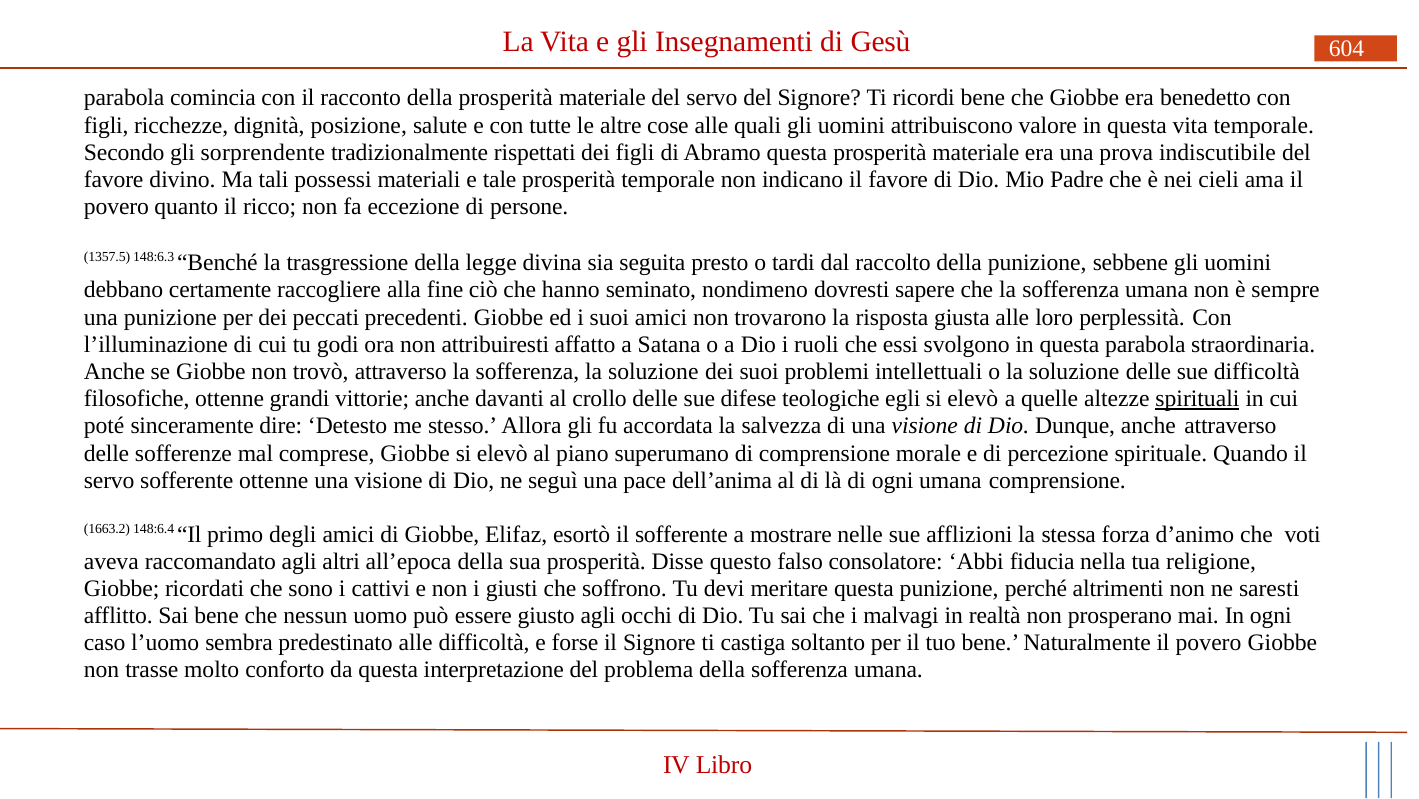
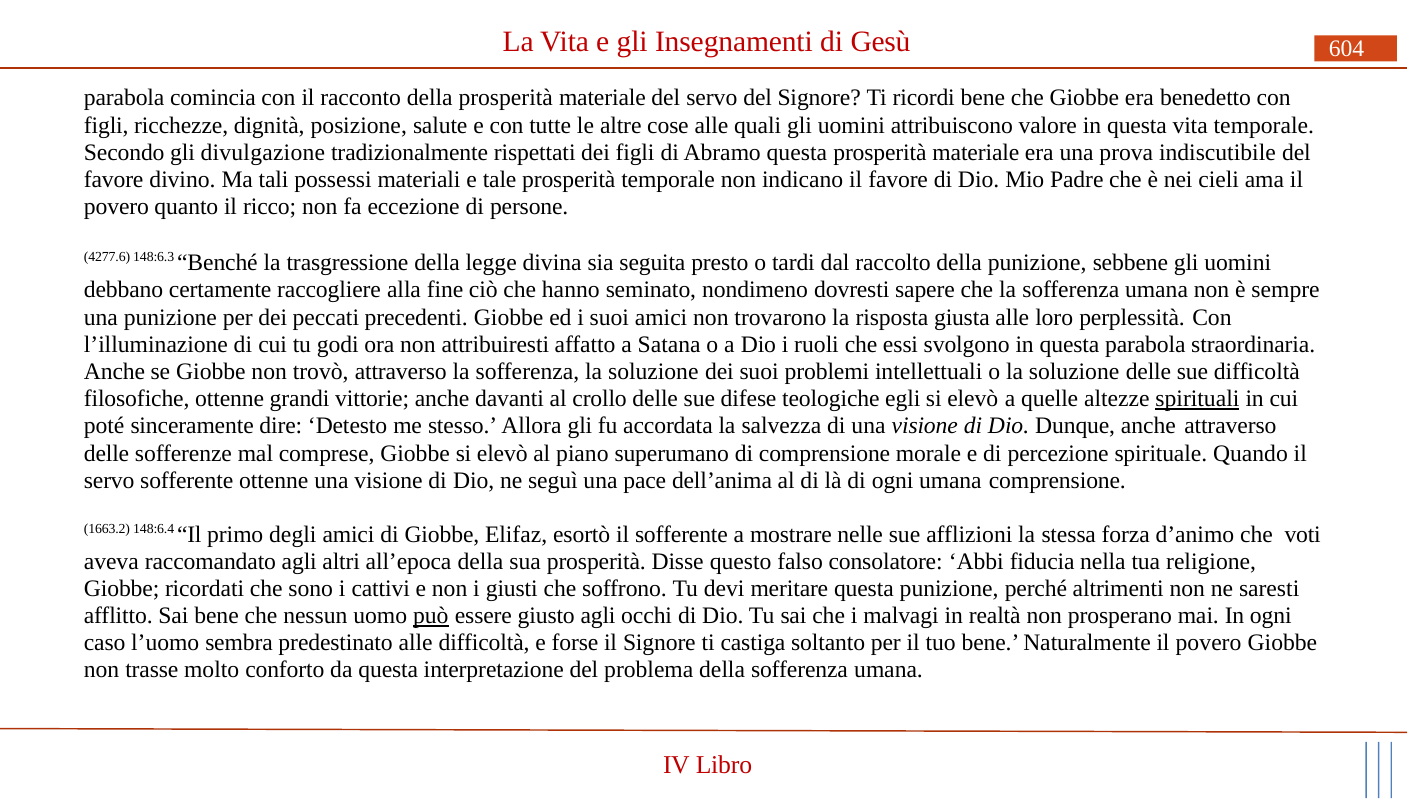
sorprendente: sorprendente -> divulgazione
1357.5: 1357.5 -> 4277.6
può underline: none -> present
